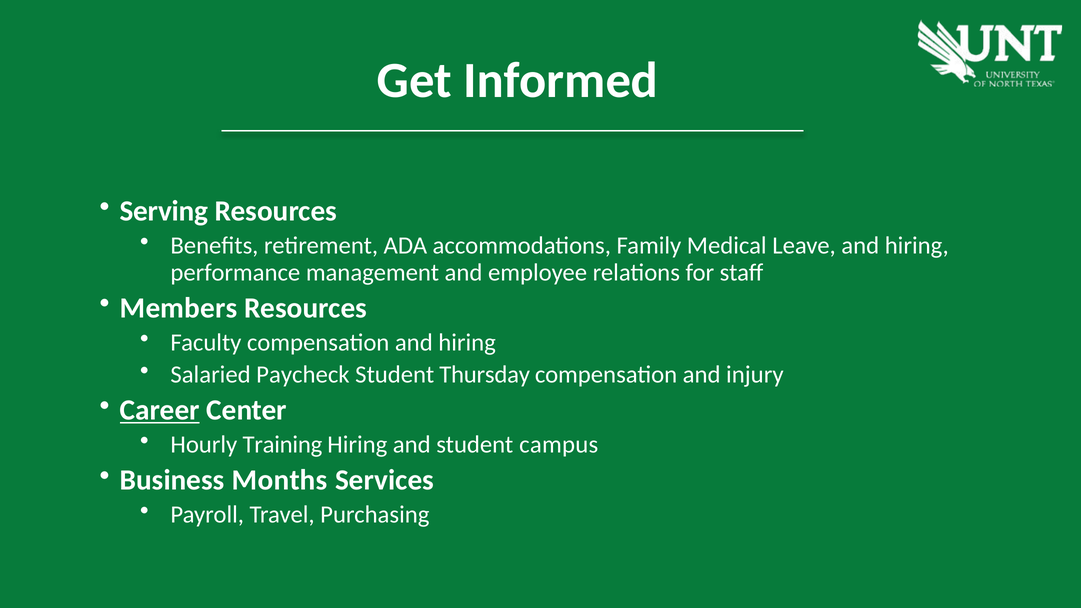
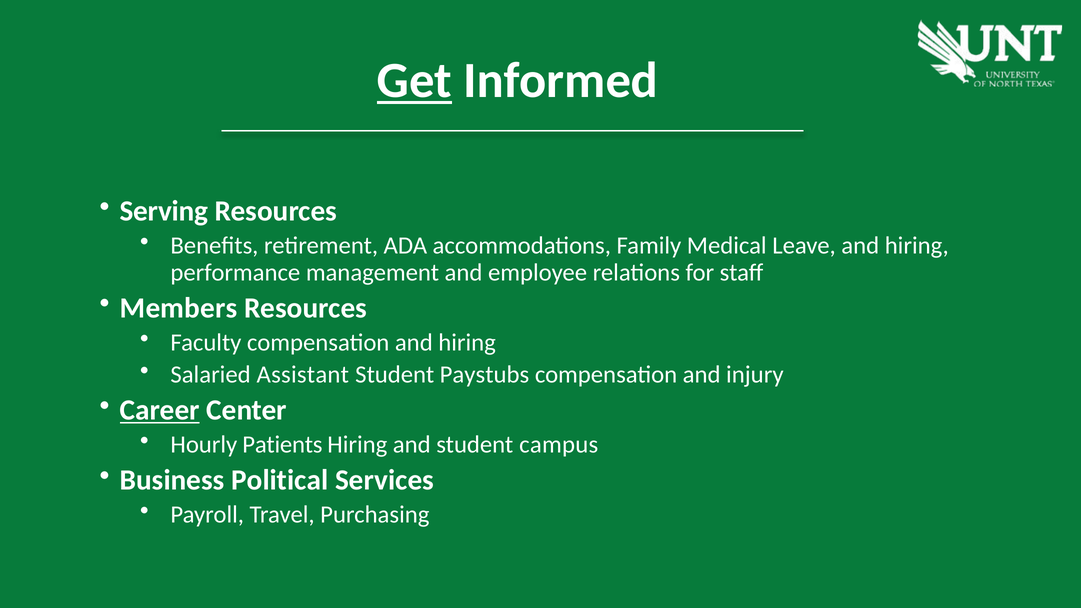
Get underline: none -> present
Paycheck: Paycheck -> Assistant
Thursday: Thursday -> Paystubs
Training: Training -> Patients
Months: Months -> Political
